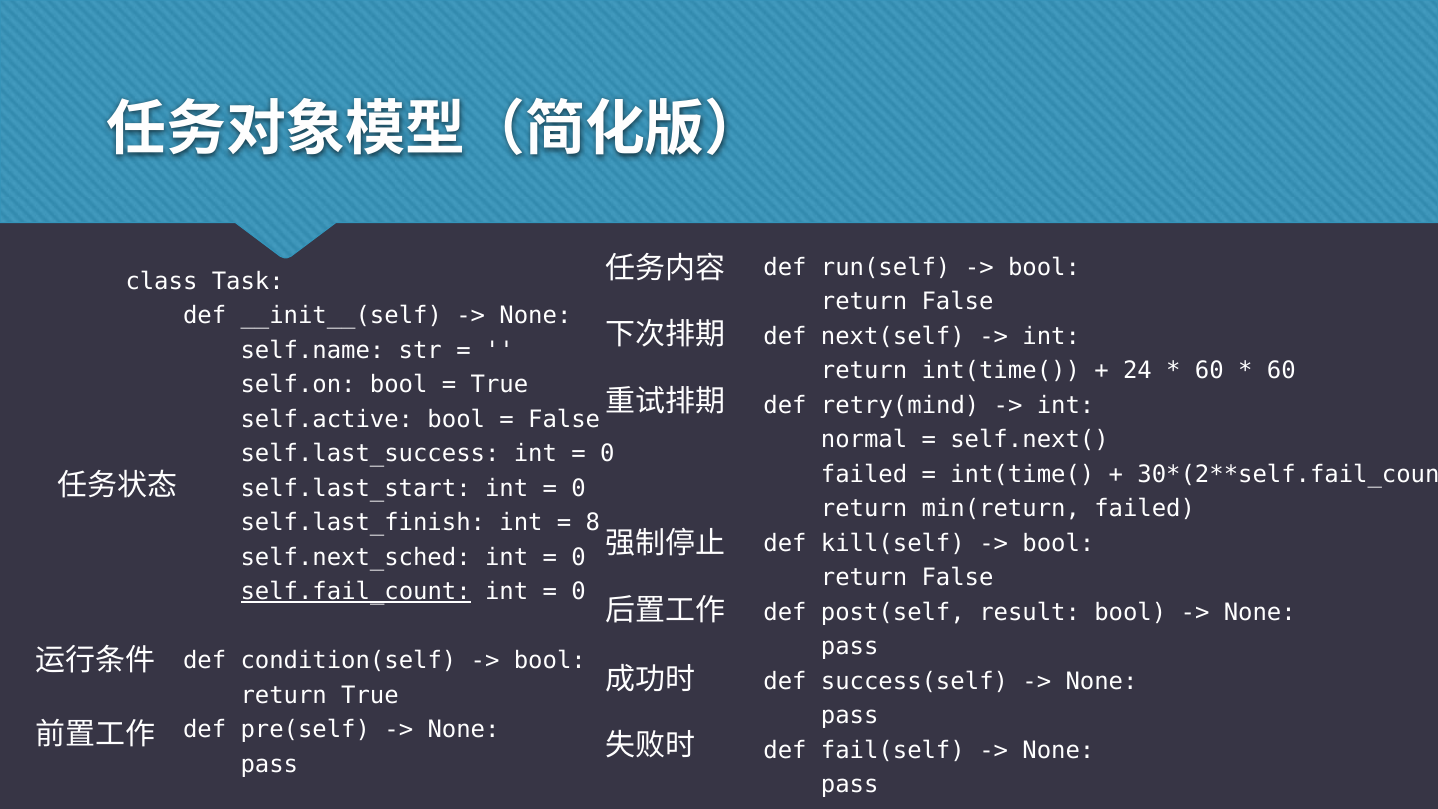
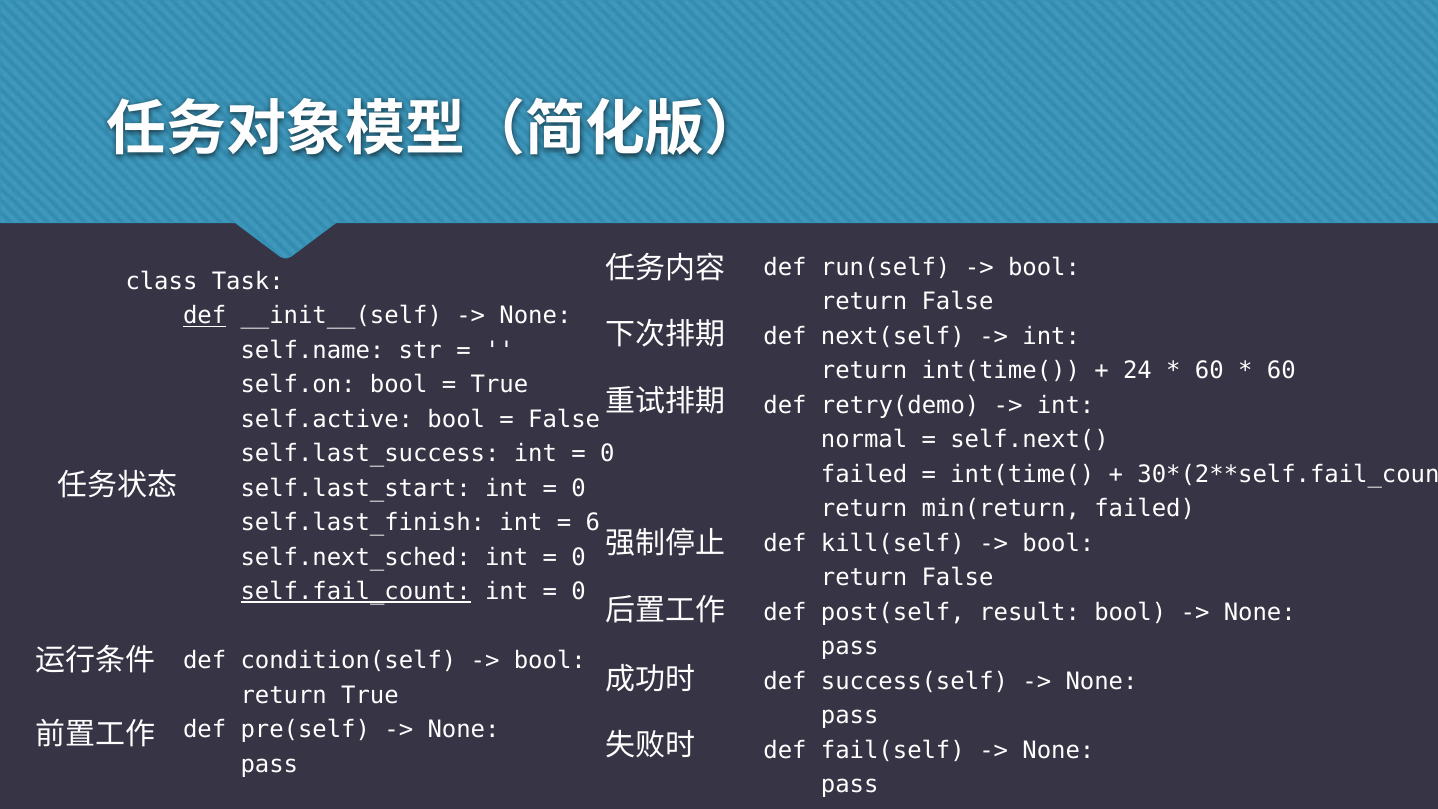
def at (205, 316) underline: none -> present
retry(mind: retry(mind -> retry(demo
8: 8 -> 6
